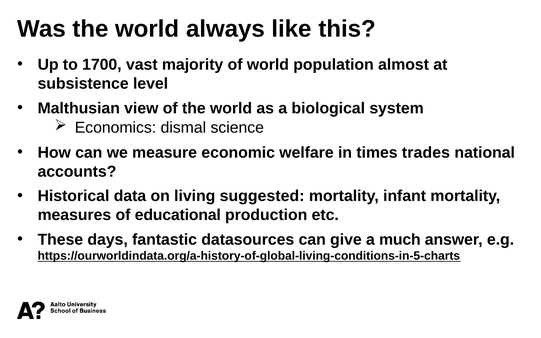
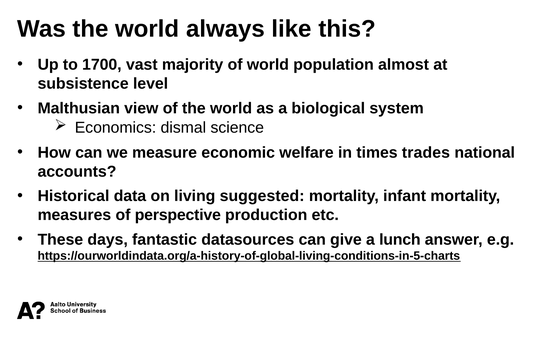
educational: educational -> perspective
much: much -> lunch
